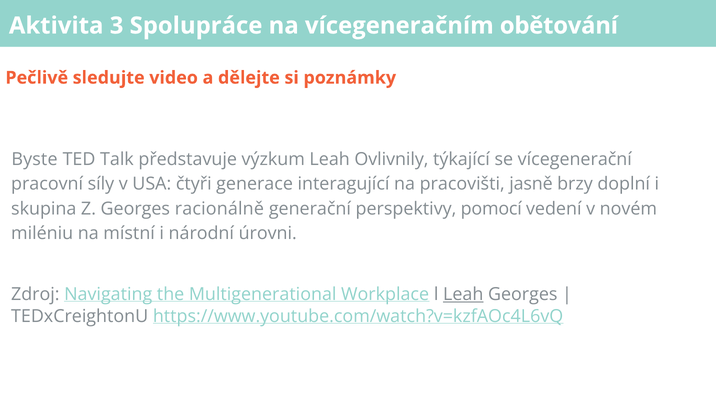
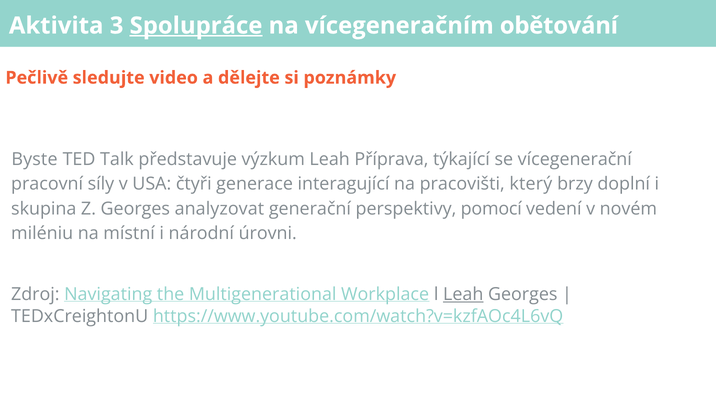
Spolupráce underline: none -> present
Ovlivnily: Ovlivnily -> Příprava
jasně: jasně -> který
racionálně: racionálně -> analyzovat
